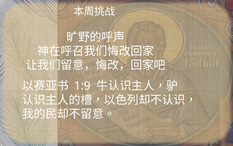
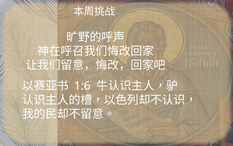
1:9: 1:9 -> 1:6
